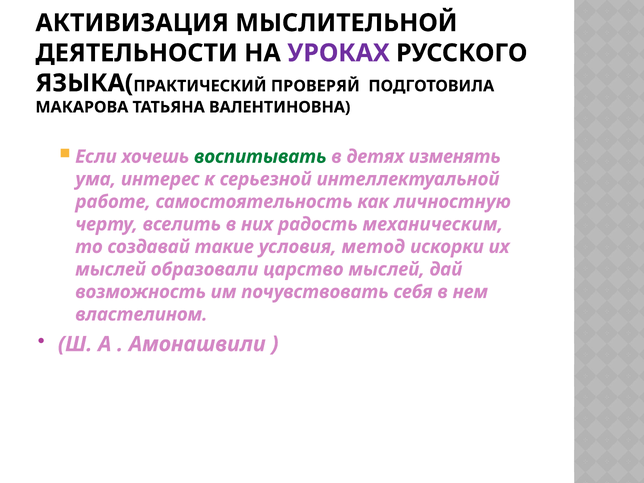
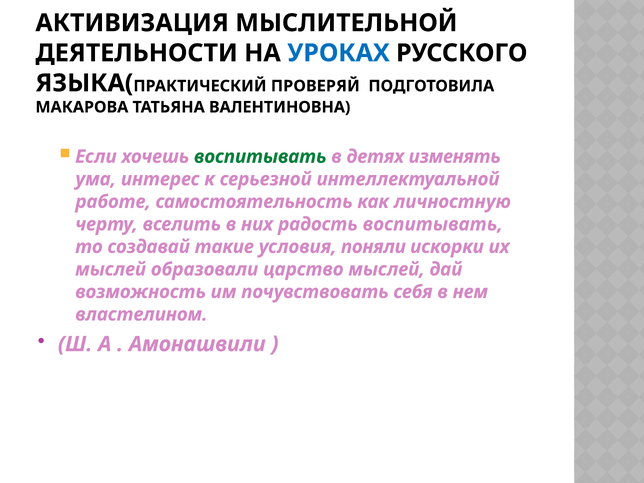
УРОКАХ colour: purple -> blue
радость механическим: механическим -> воспитывать
метод: метод -> поняли
